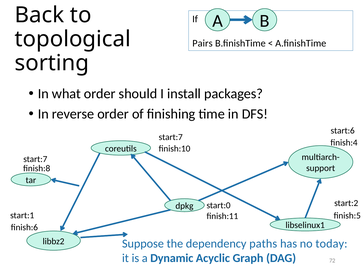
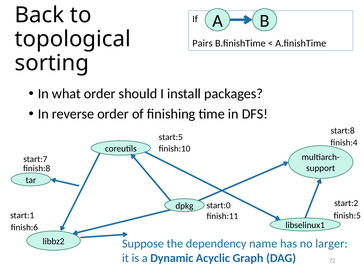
start:6: start:6 -> start:8
start:7 at (171, 137): start:7 -> start:5
paths: paths -> name
today: today -> larger
